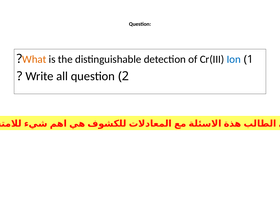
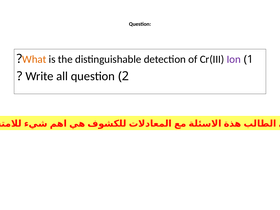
Ion colour: blue -> purple
